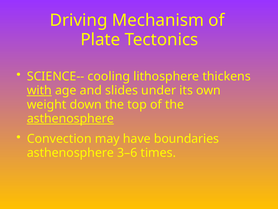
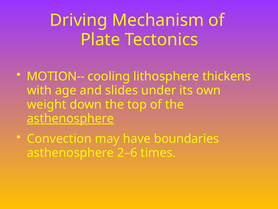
SCIENCE--: SCIENCE-- -> MOTION--
with underline: present -> none
3–6: 3–6 -> 2–6
